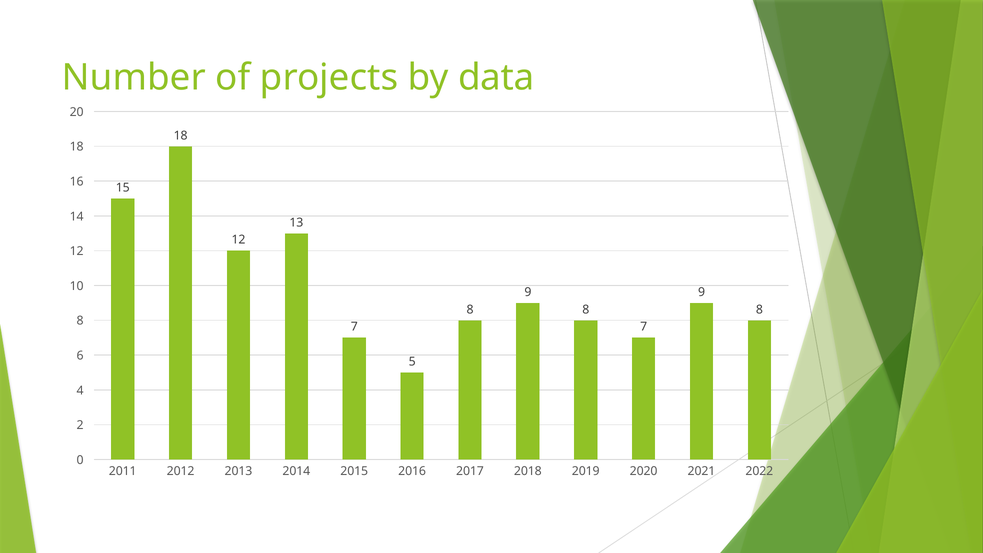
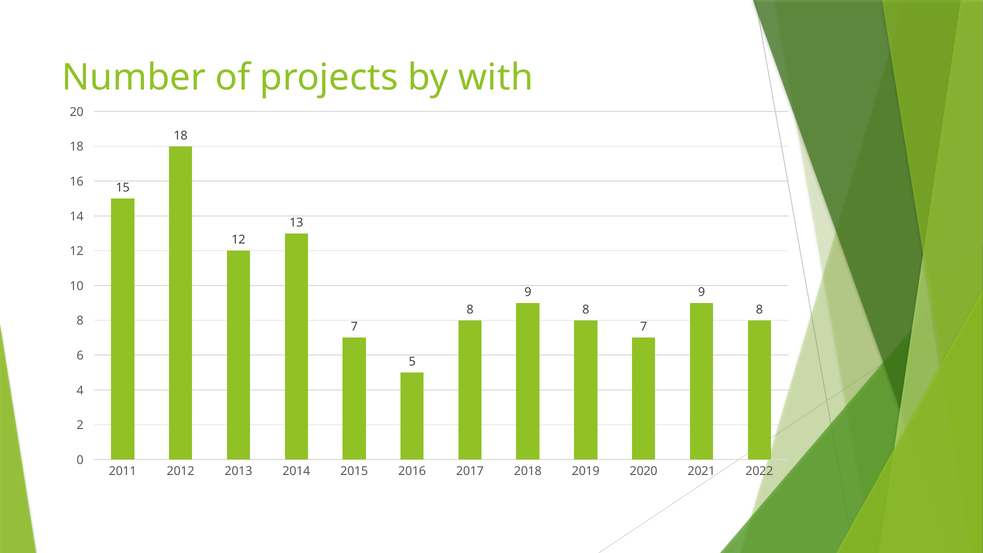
data: data -> with
